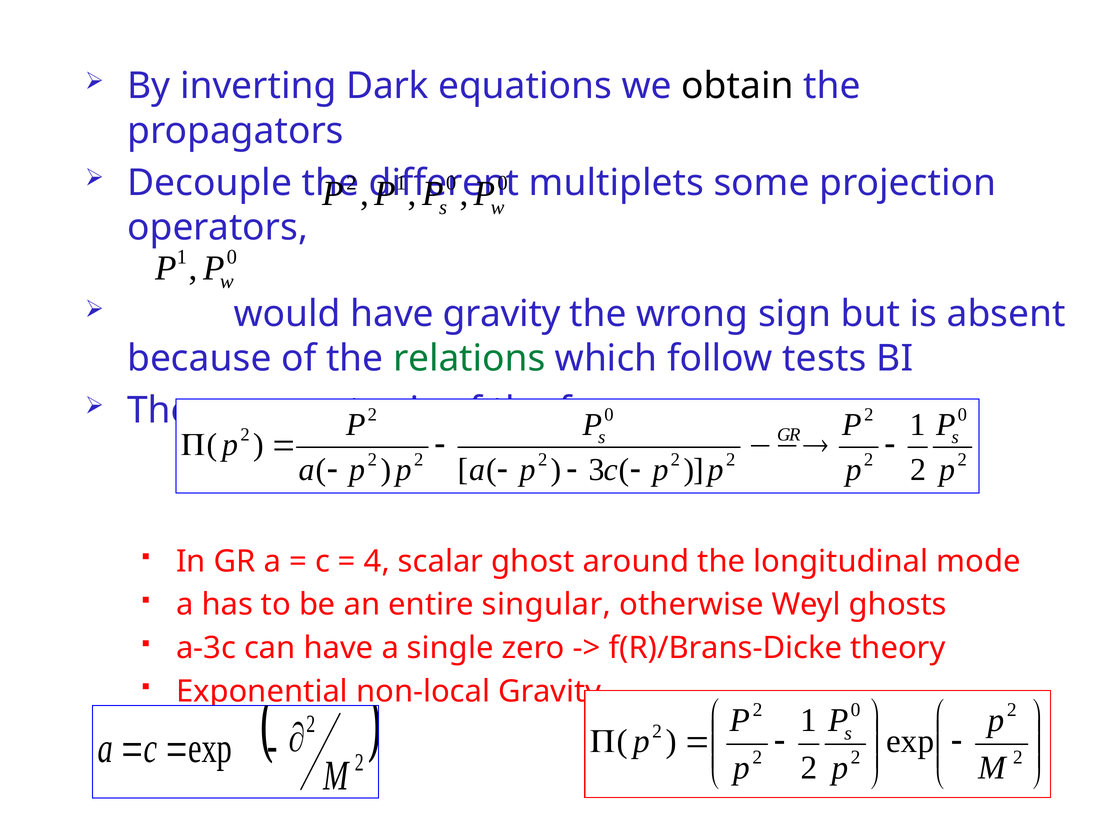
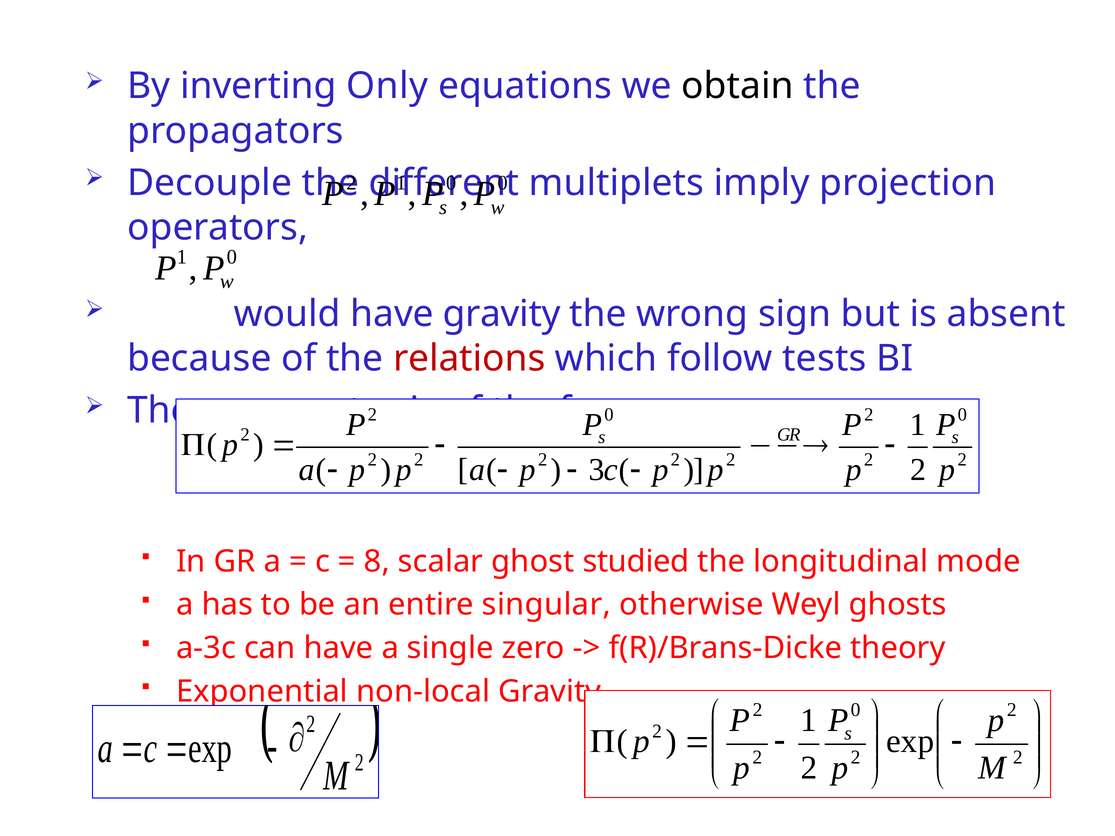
Dark: Dark -> Only
some: some -> imply
relations colour: green -> red
4: 4 -> 8
around: around -> studied
